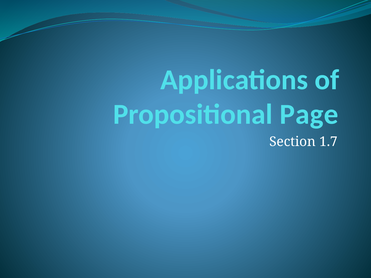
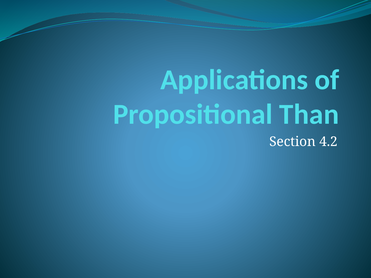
Page: Page -> Than
1.7: 1.7 -> 4.2
